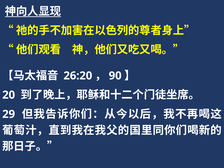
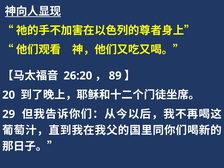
90: 90 -> 89
